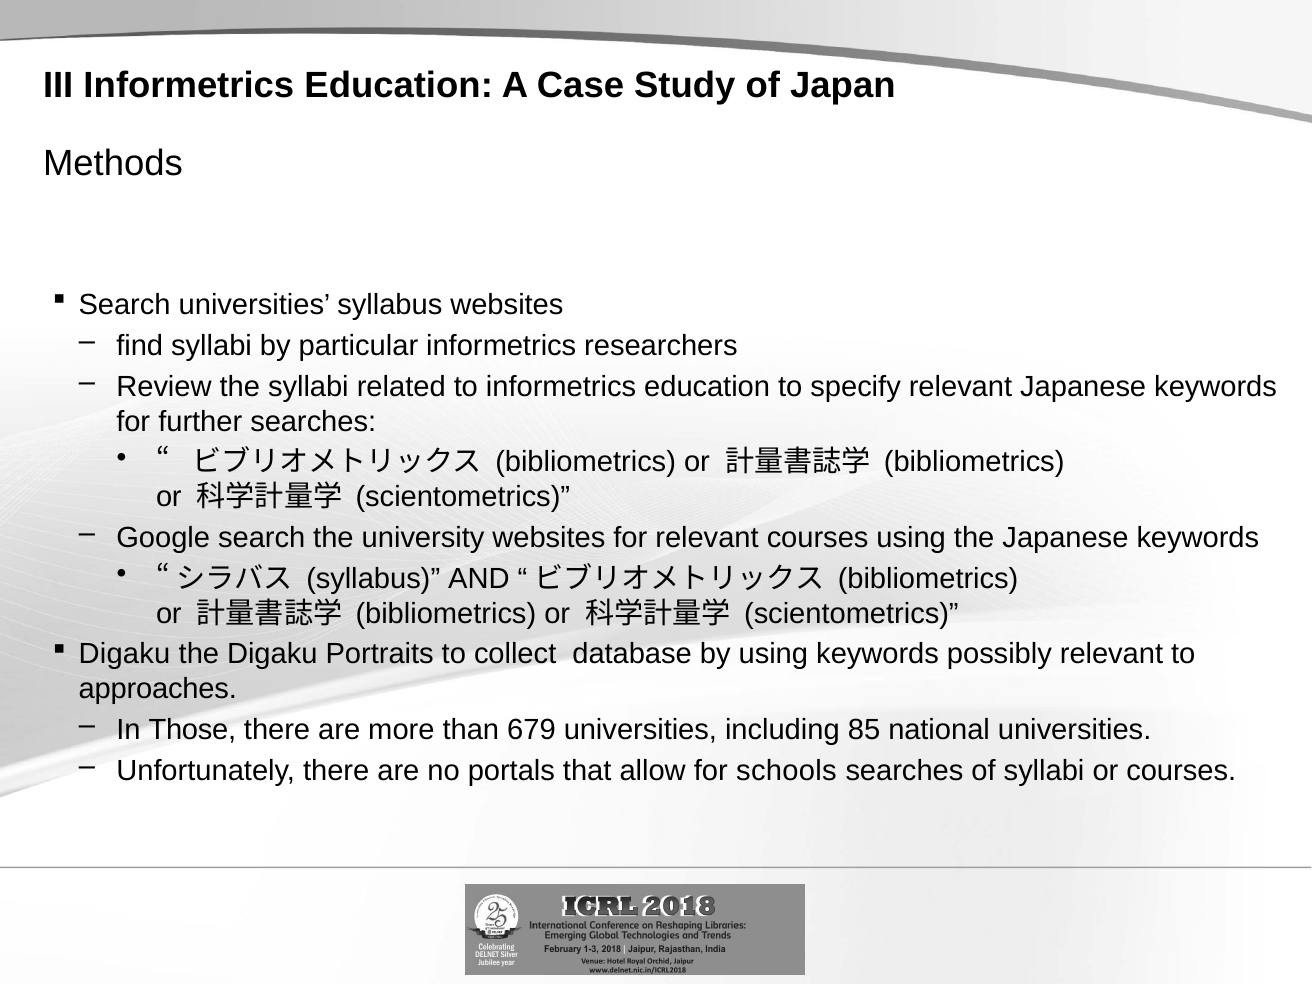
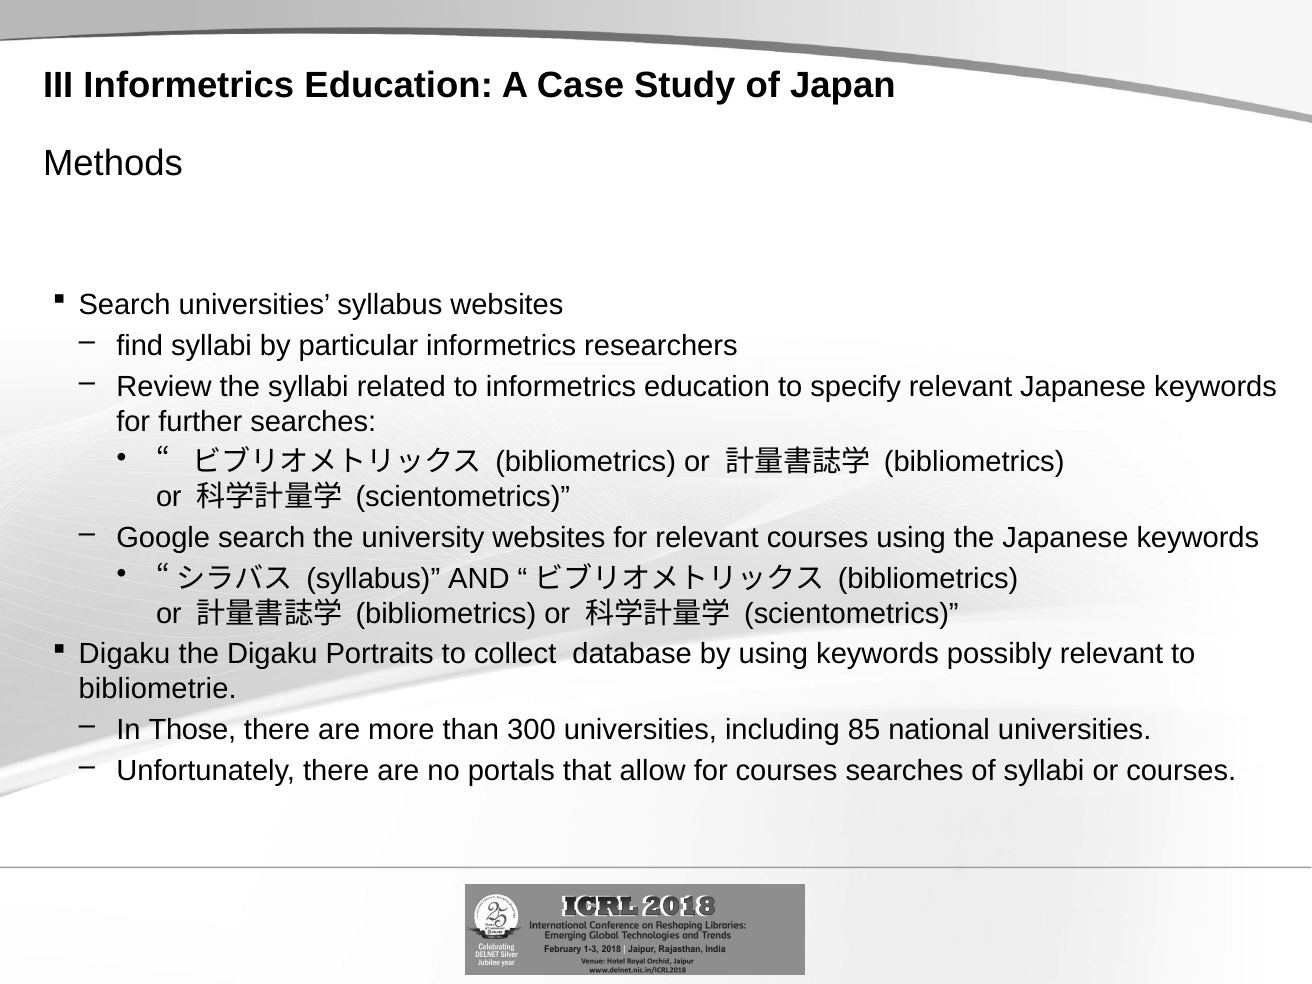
approaches: approaches -> bibliometrie
679: 679 -> 300
for schools: schools -> courses
